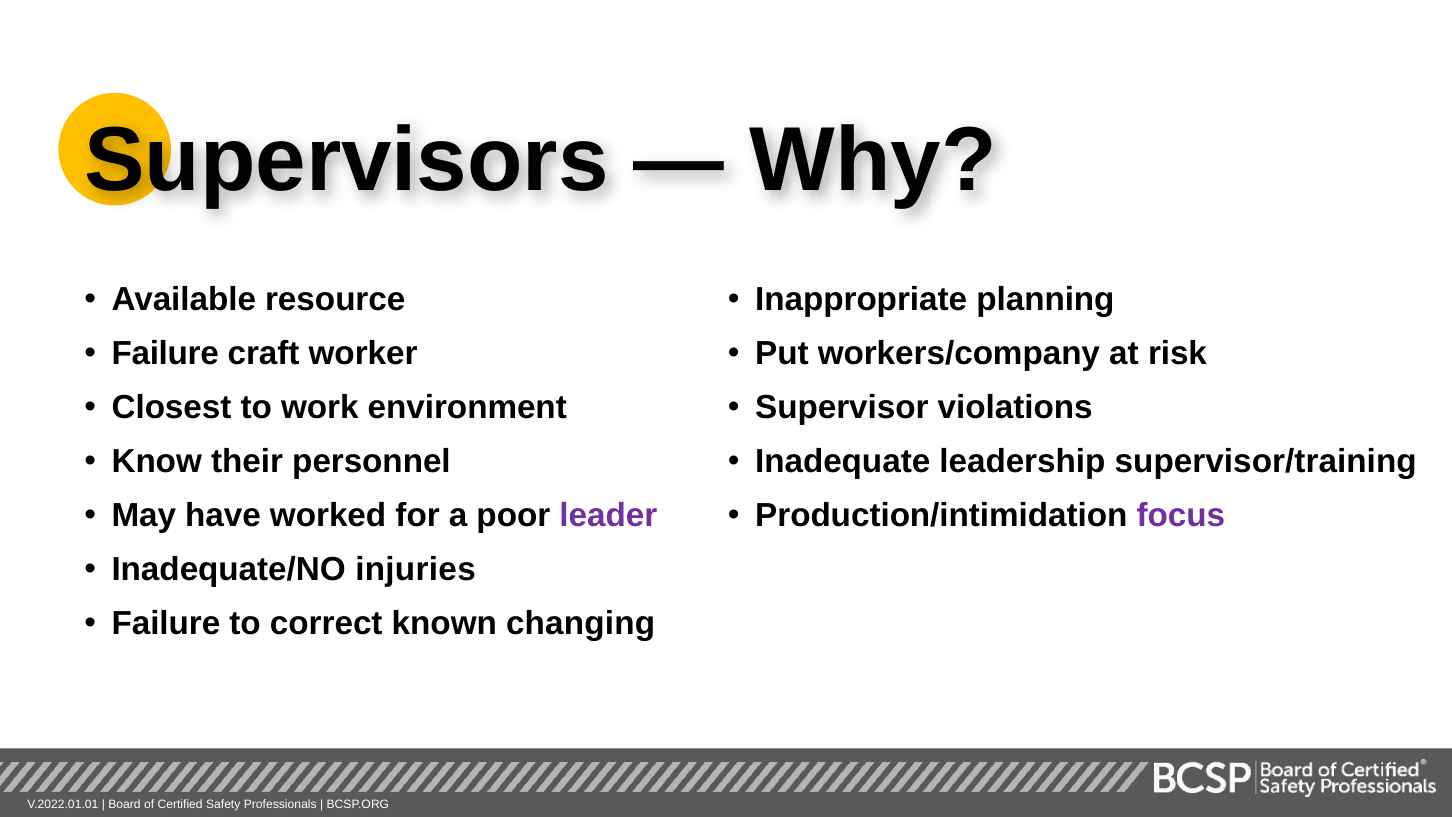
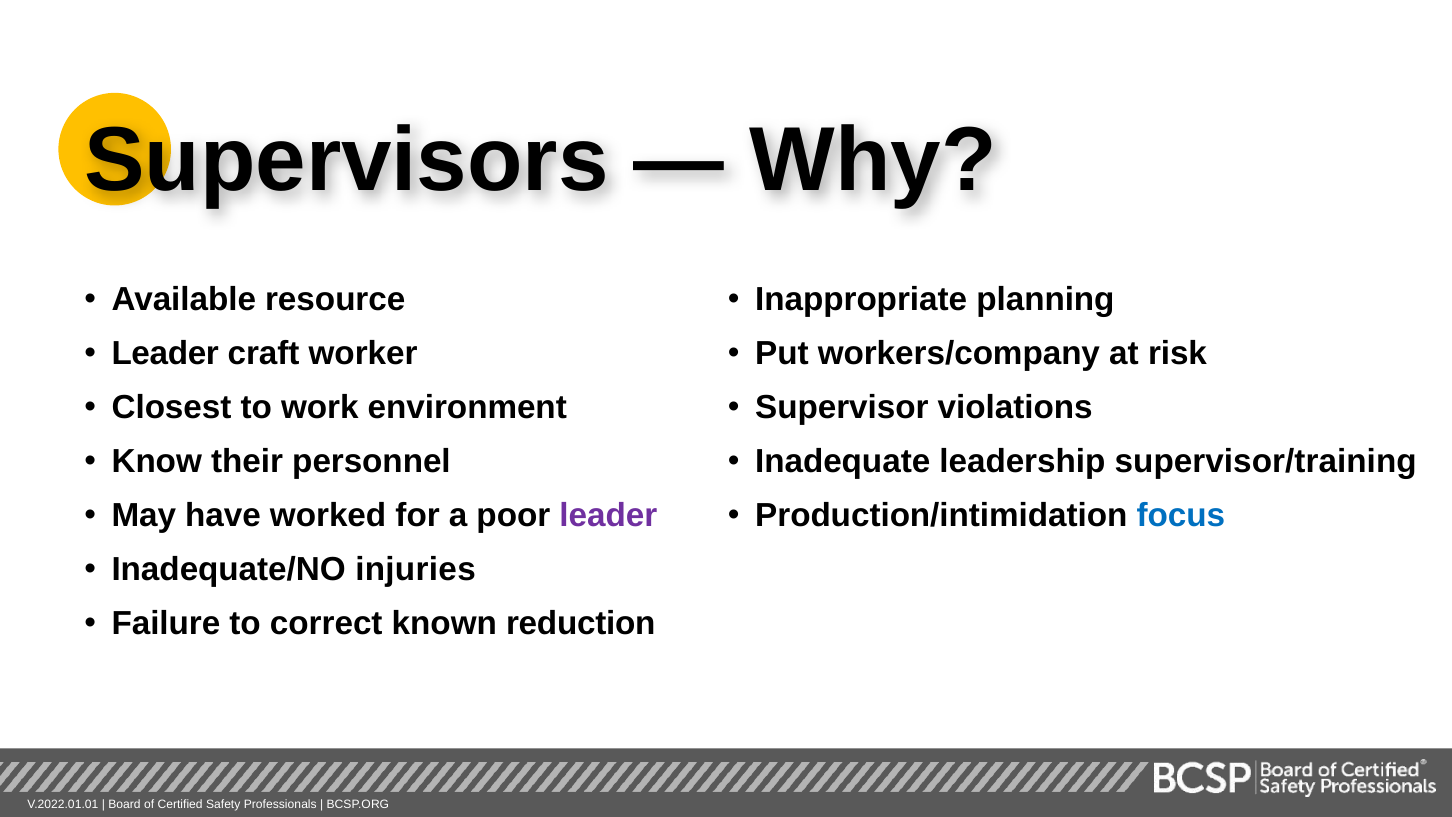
Failure at (165, 353): Failure -> Leader
focus colour: purple -> blue
changing: changing -> reduction
